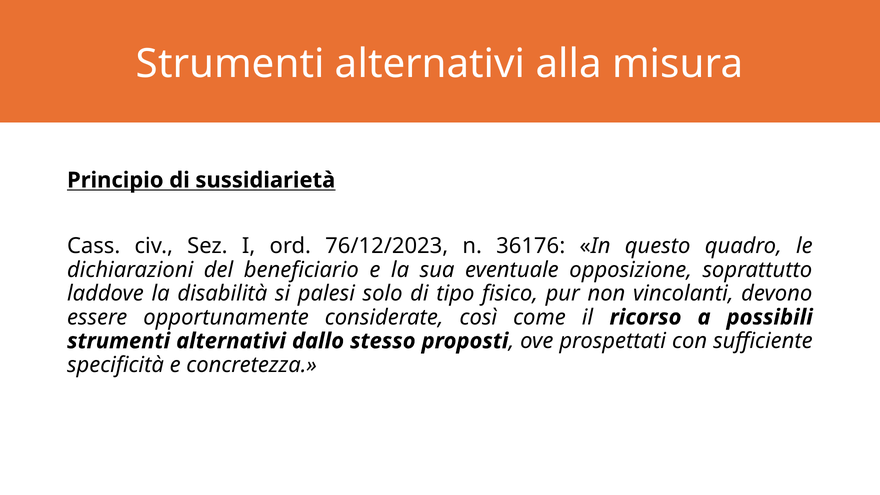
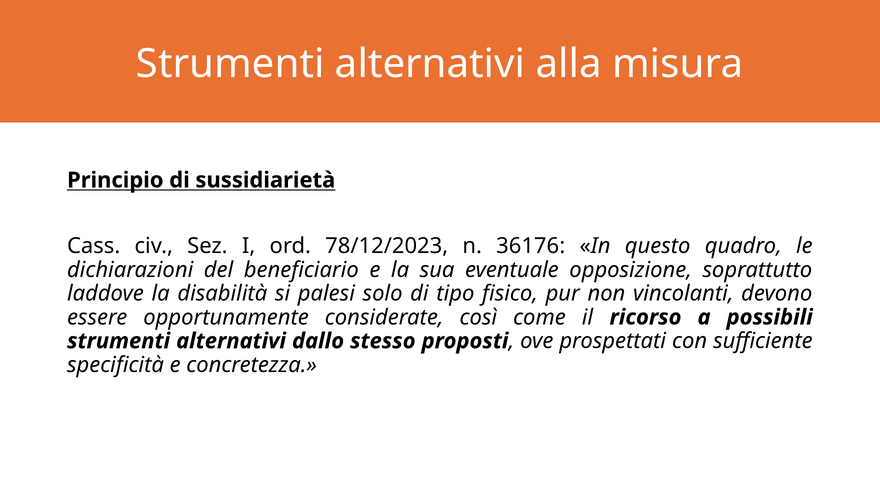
76/12/2023: 76/12/2023 -> 78/12/2023
